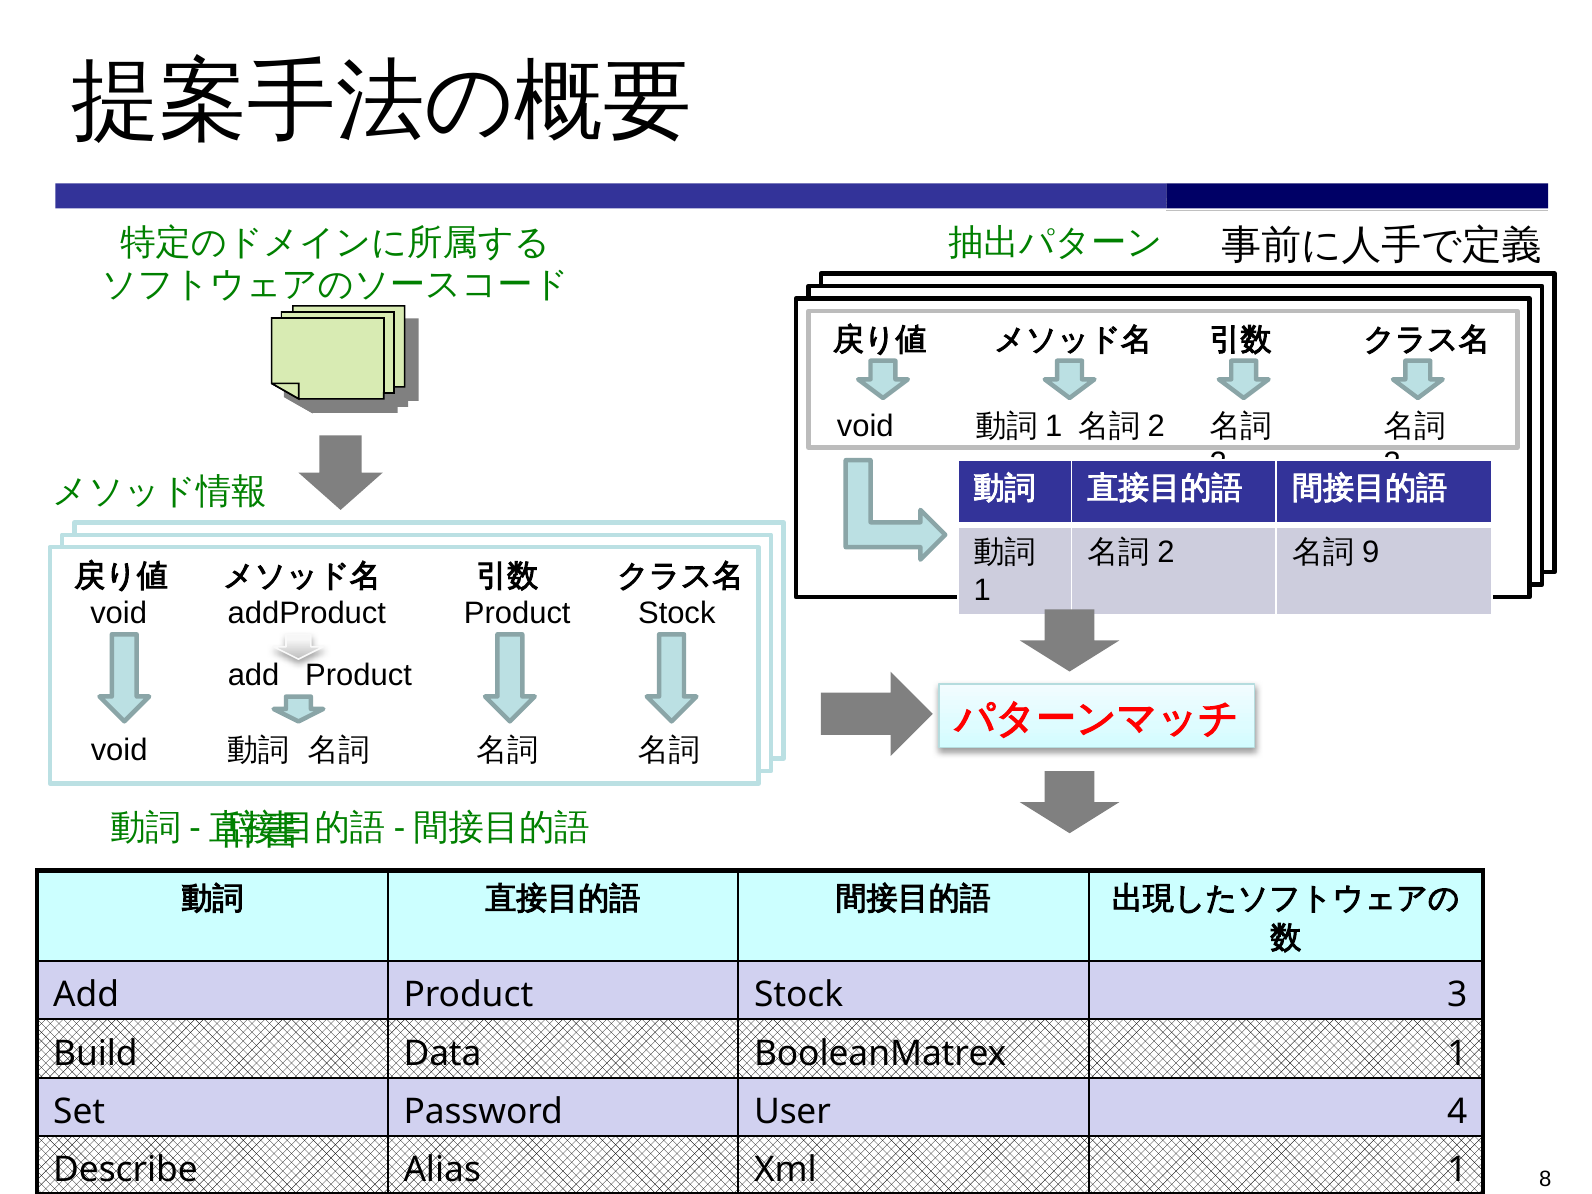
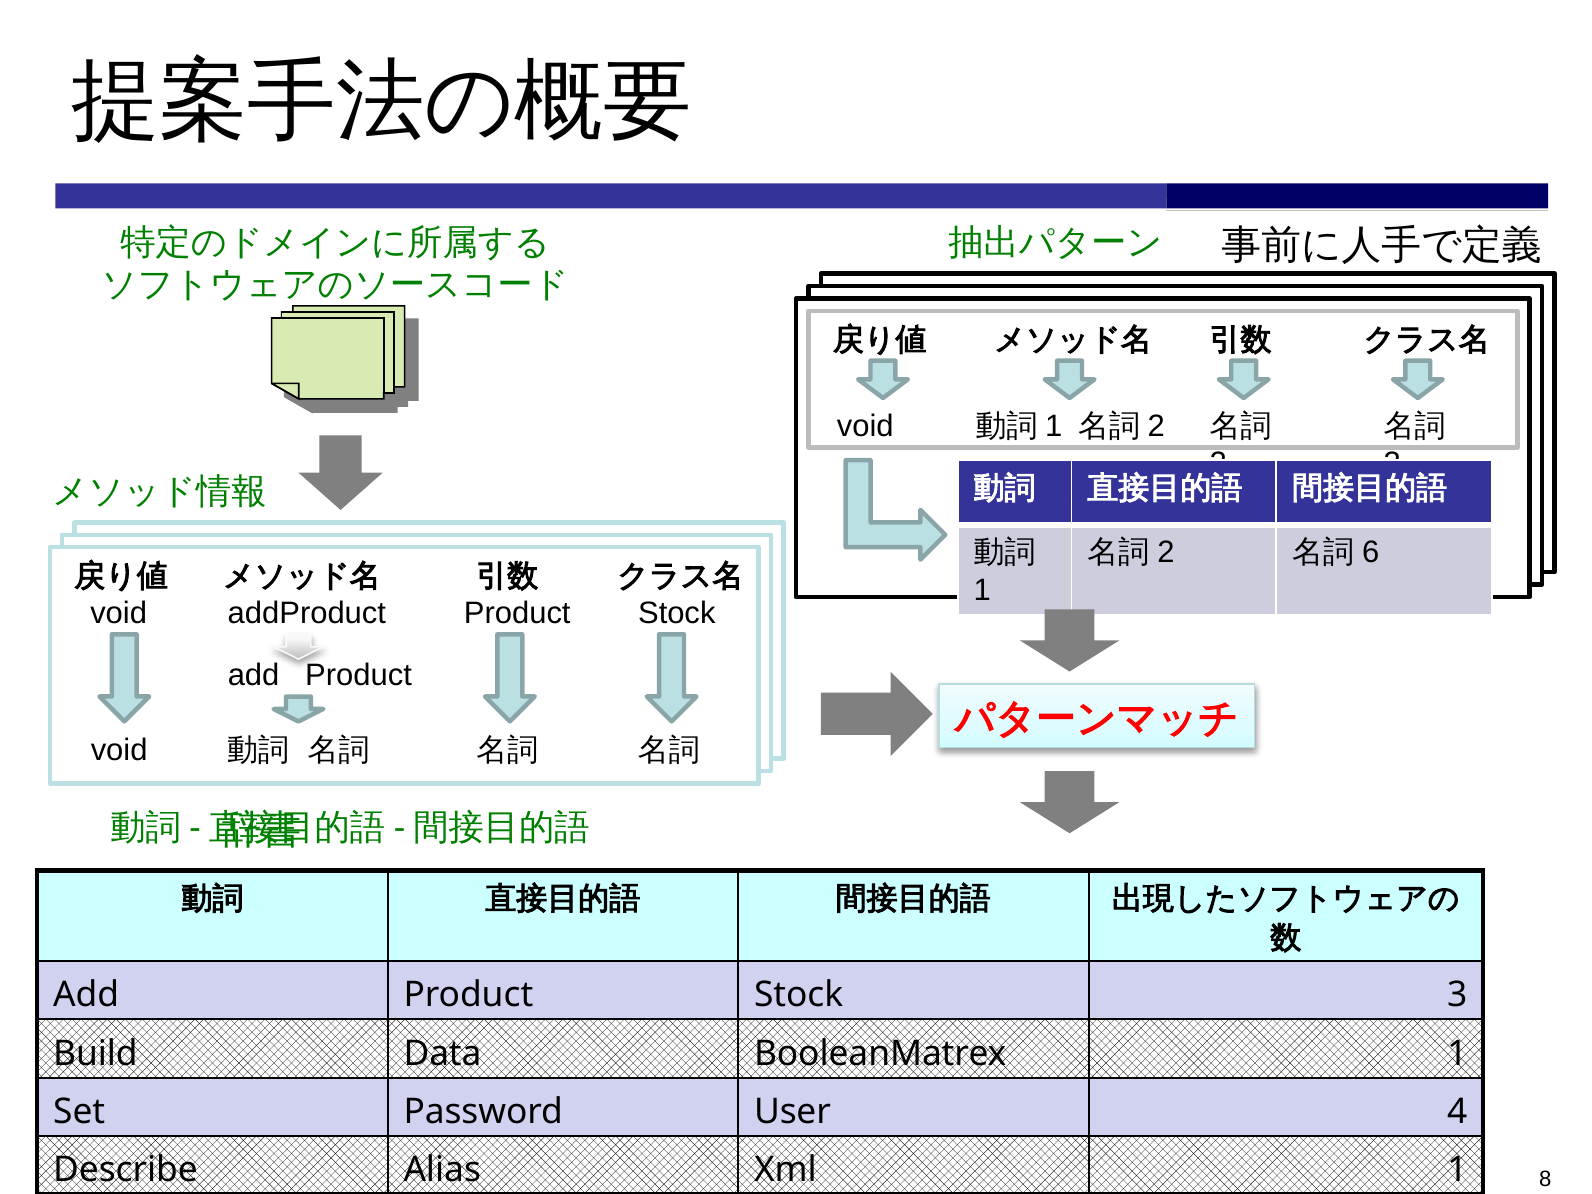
9: 9 -> 6
